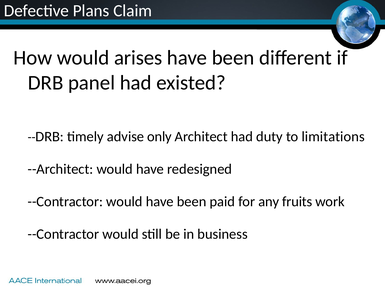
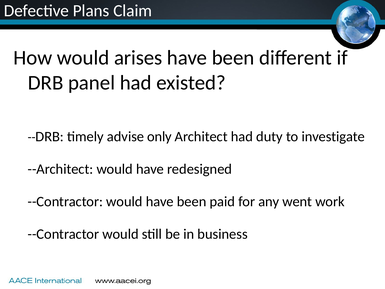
limitations: limitations -> investigate
fruits: fruits -> went
